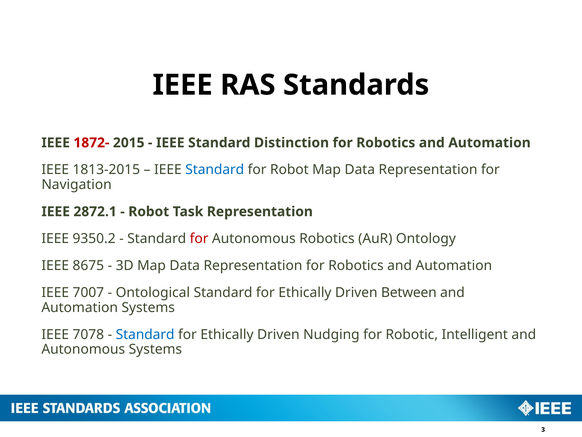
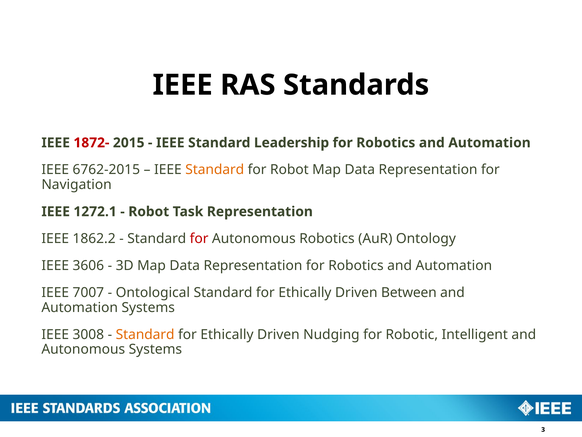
Distinction: Distinction -> Leadership
1813-2015: 1813-2015 -> 6762-2015
Standard at (215, 170) colour: blue -> orange
2872.1: 2872.1 -> 1272.1
9350.2: 9350.2 -> 1862.2
8675: 8675 -> 3606
7078: 7078 -> 3008
Standard at (145, 334) colour: blue -> orange
